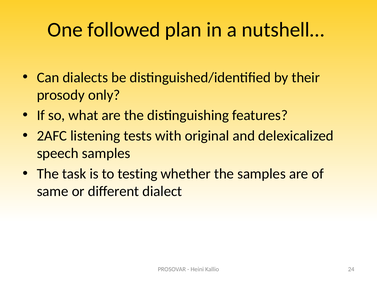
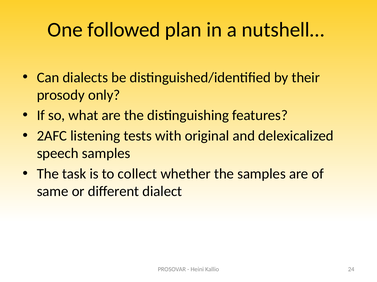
testing: testing -> collect
